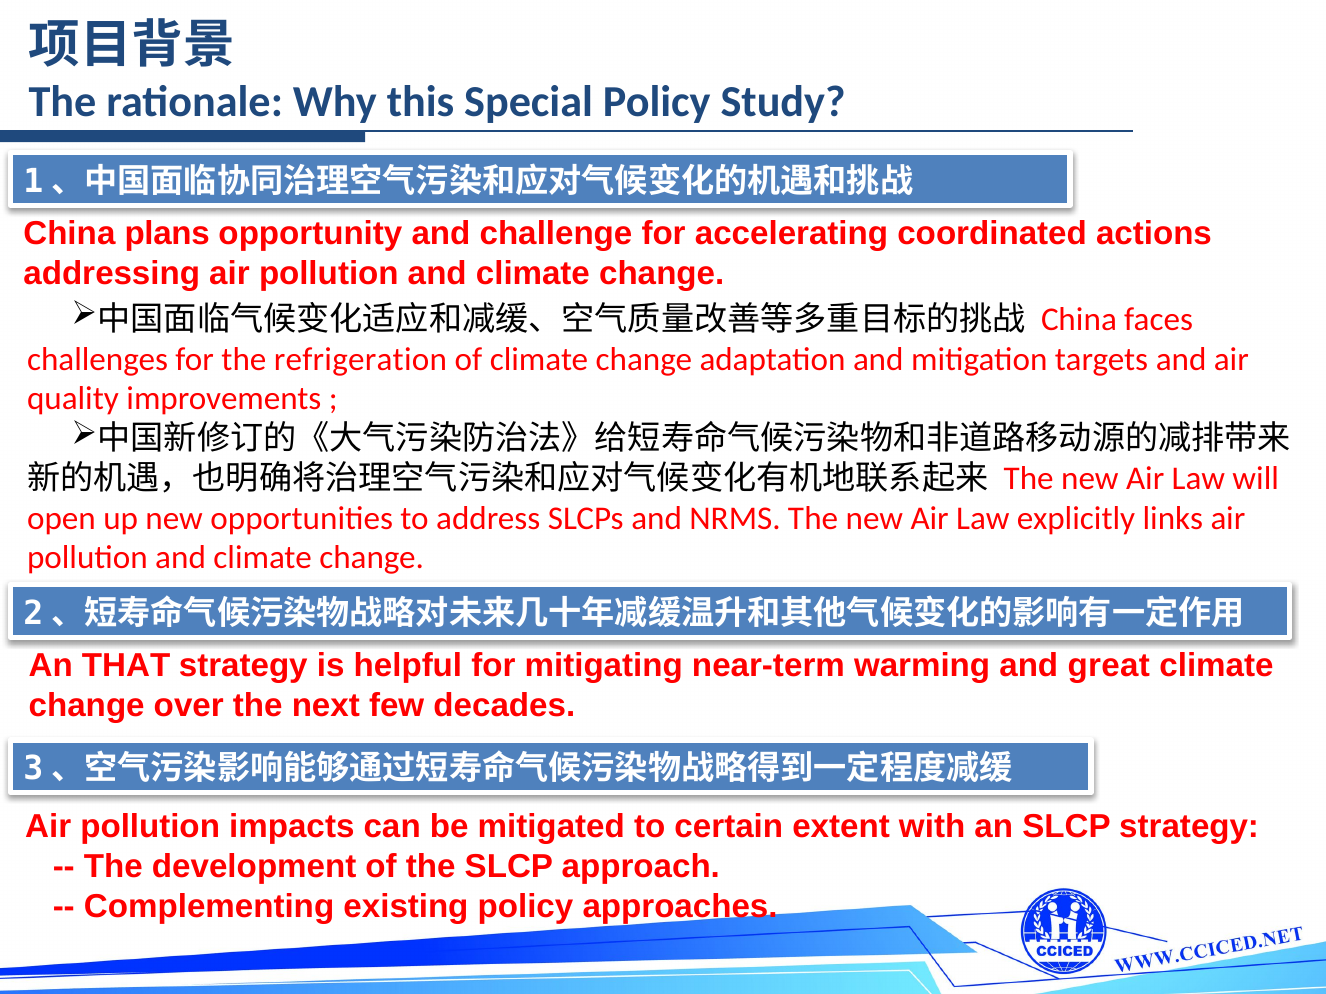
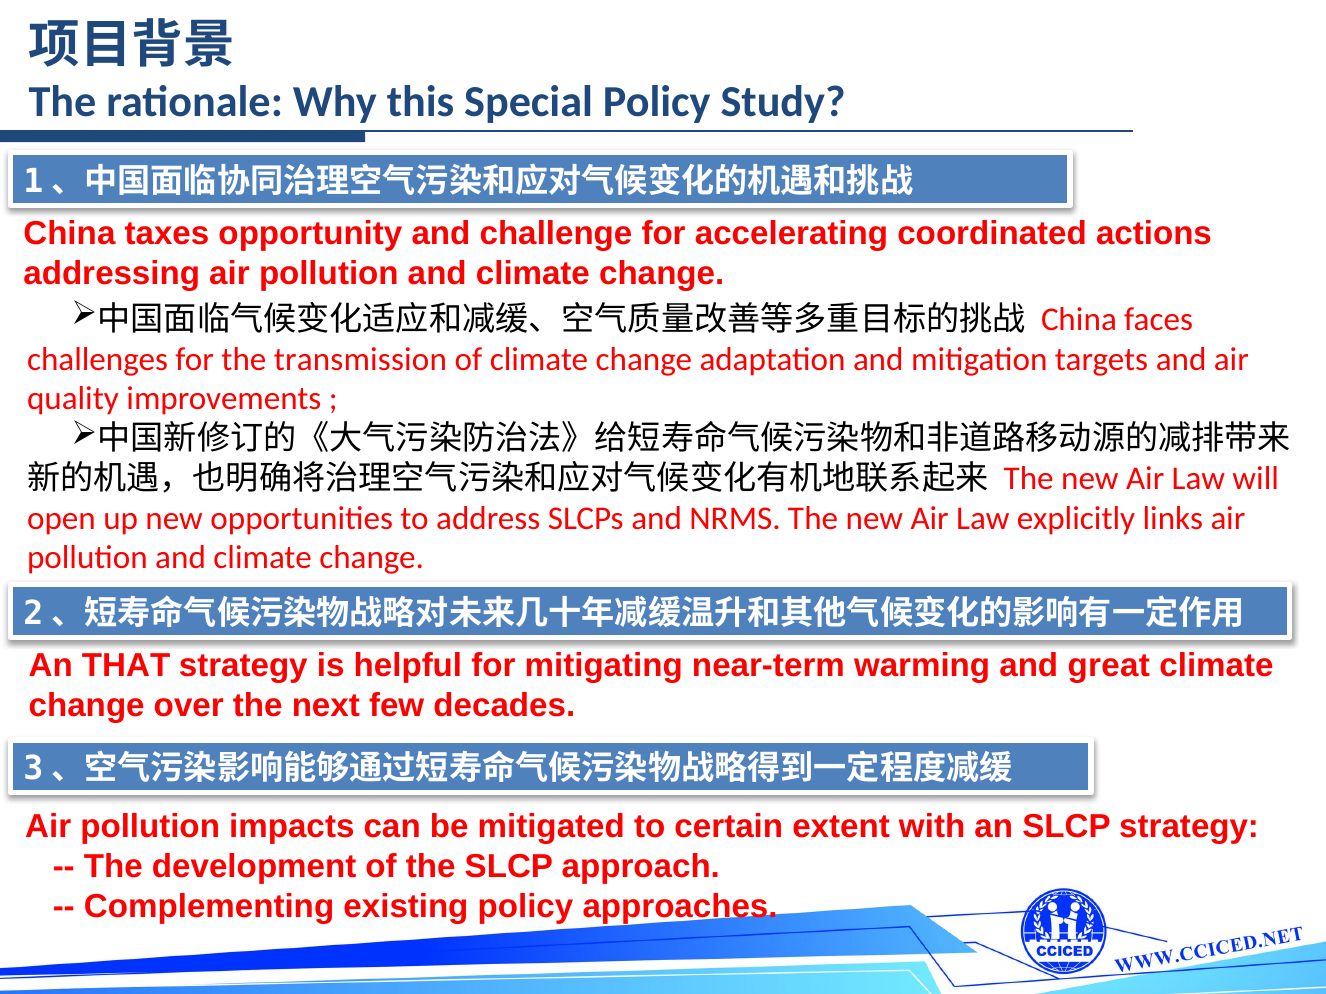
plans: plans -> taxes
refrigeration: refrigeration -> transmission
